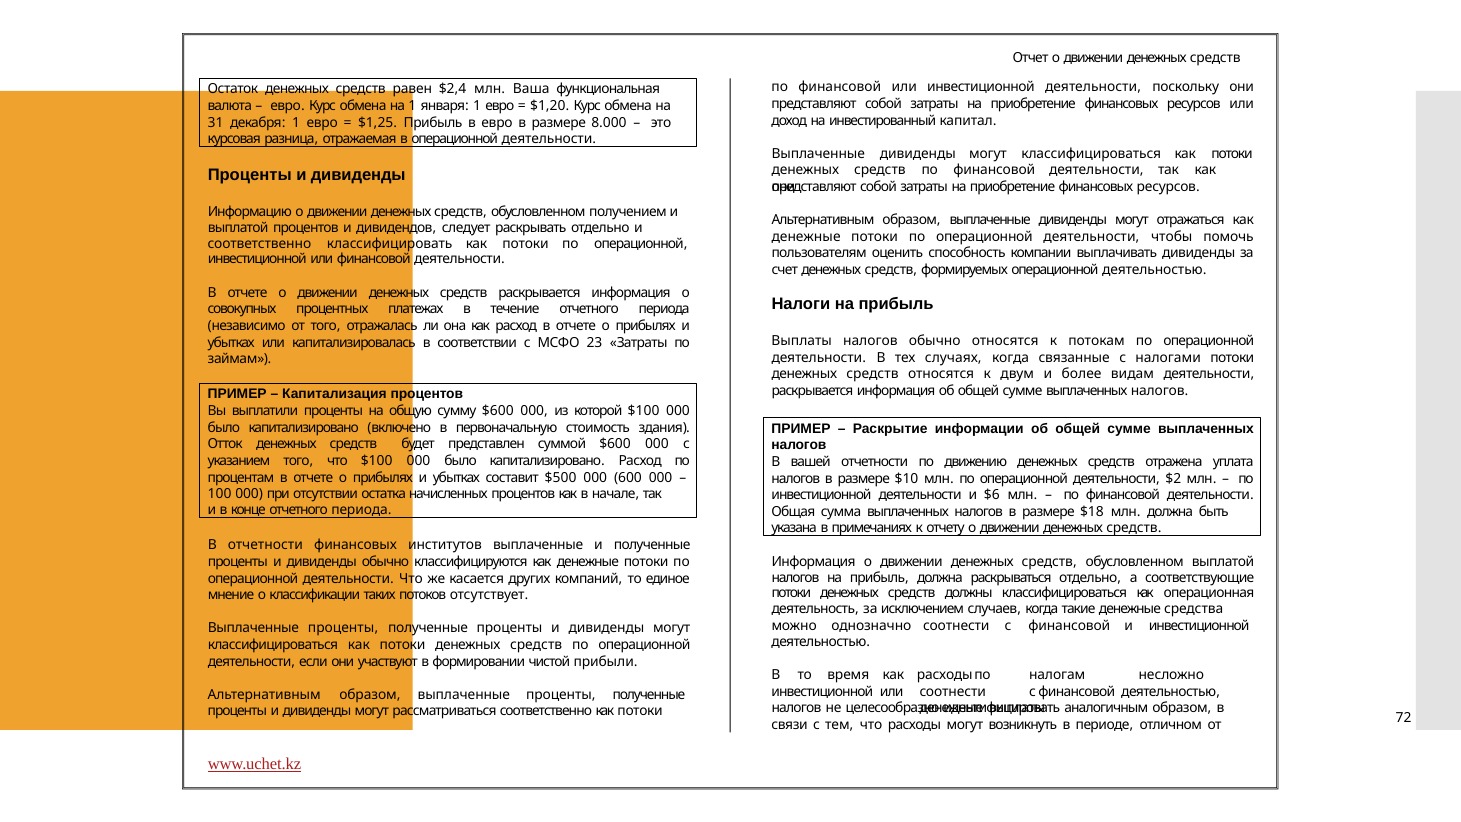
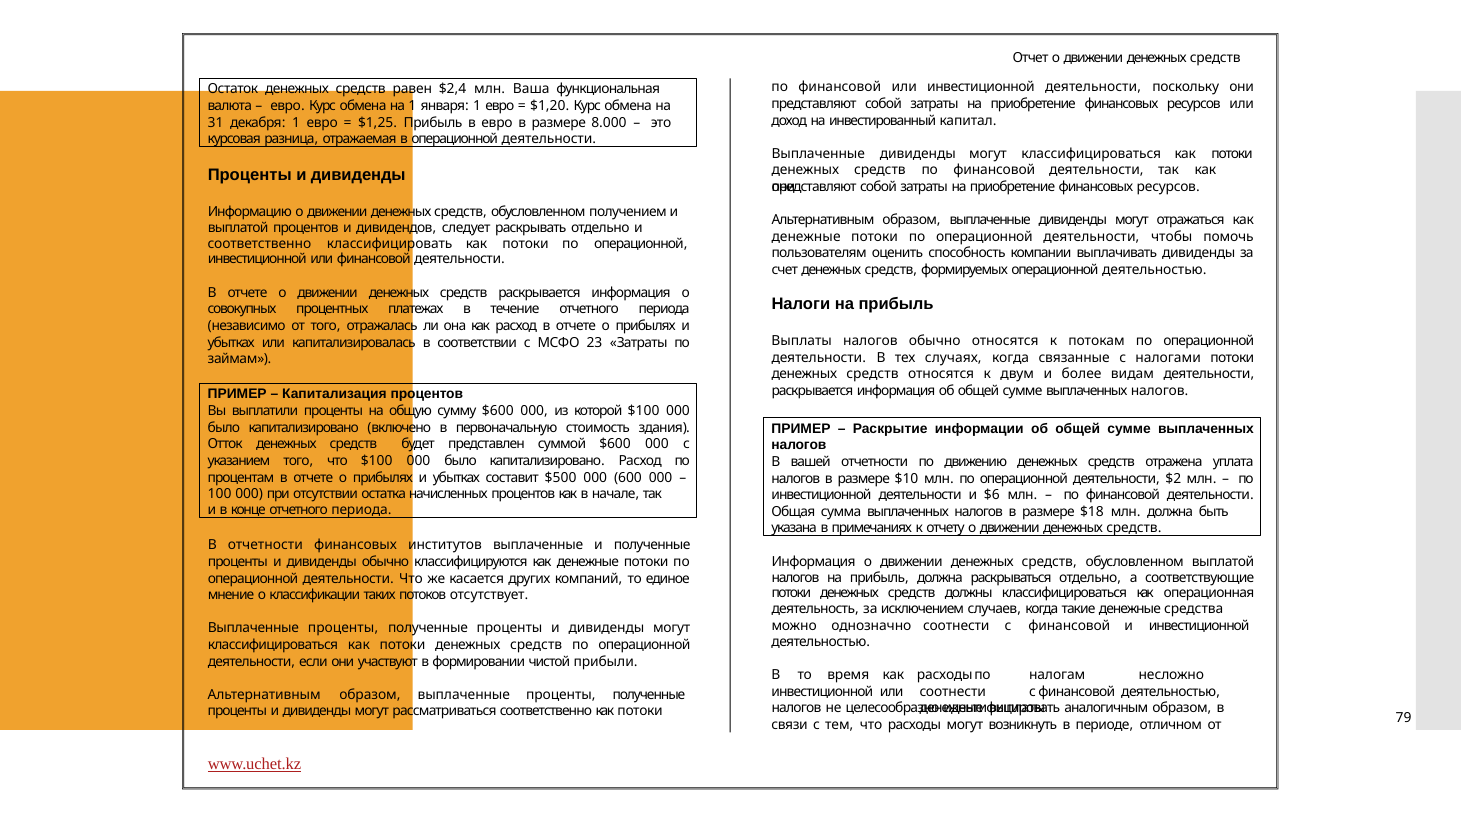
72: 72 -> 79
